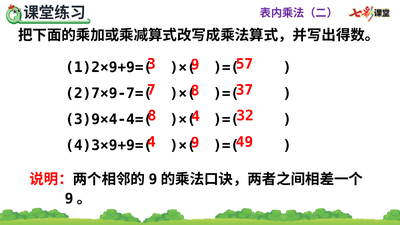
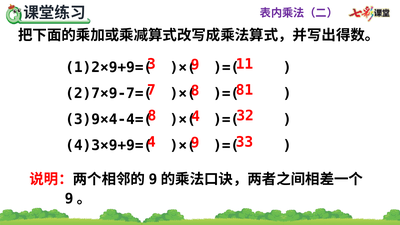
57: 57 -> 11
37: 37 -> 81
49: 49 -> 33
